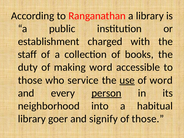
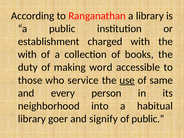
staff at (27, 54): staff -> with
of word: word -> same
person underline: present -> none
of those: those -> public
